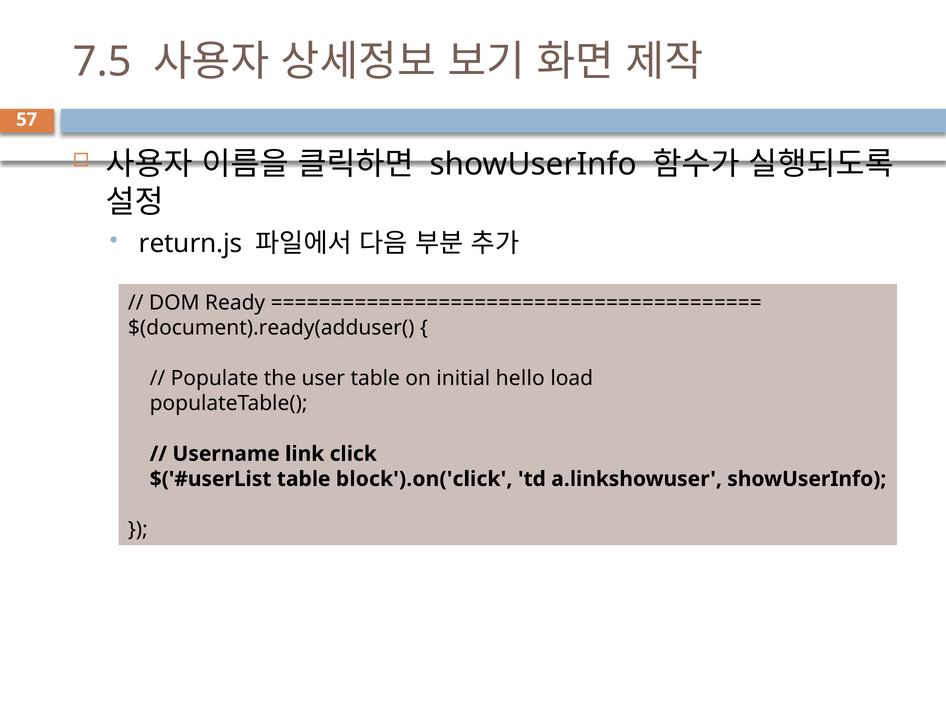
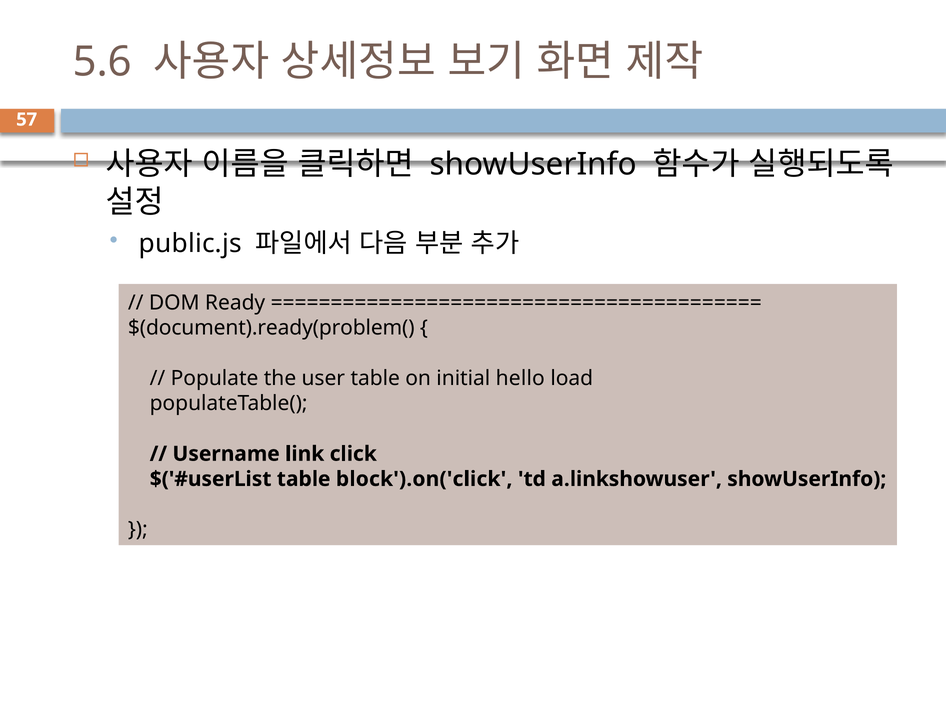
7.5: 7.5 -> 5.6
return.js: return.js -> public.js
$(document).ready(adduser(: $(document).ready(adduser( -> $(document).ready(problem(
